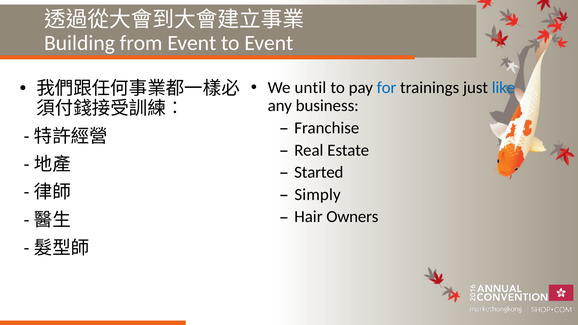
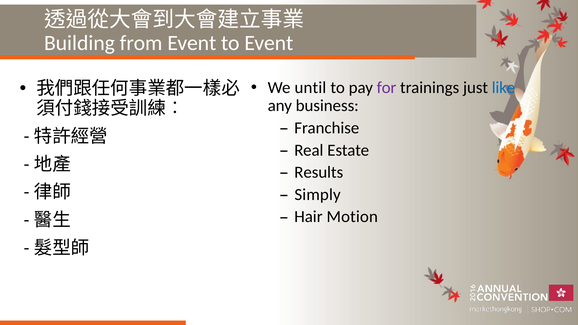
for colour: blue -> purple
Started: Started -> Results
Owners: Owners -> Motion
